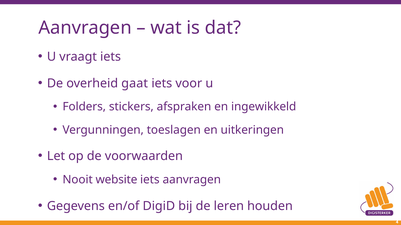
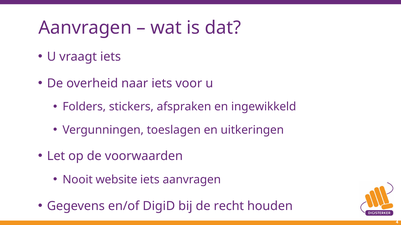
gaat: gaat -> naar
leren: leren -> recht
